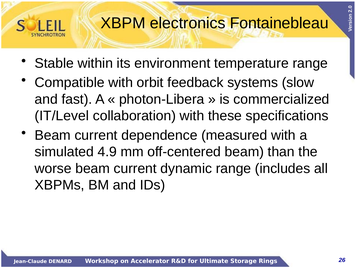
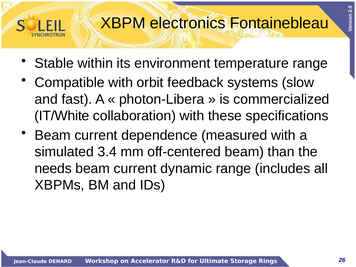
IT/Level: IT/Level -> IT/White
4.9: 4.9 -> 3.4
worse: worse -> needs
